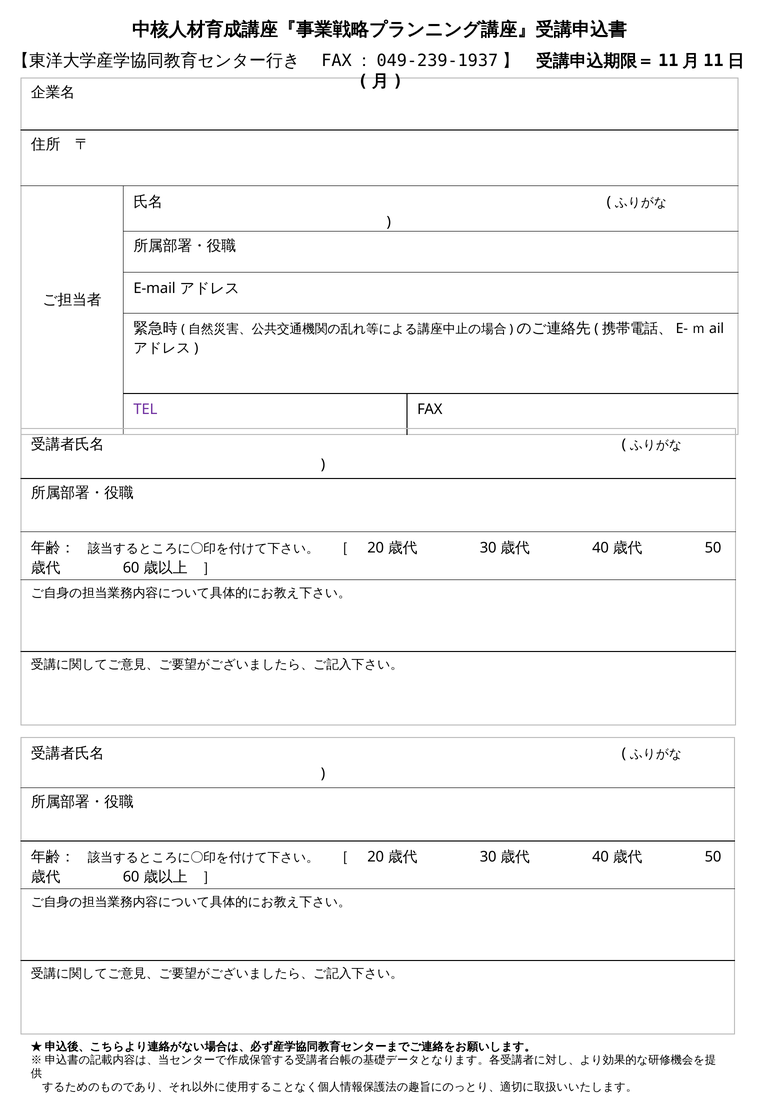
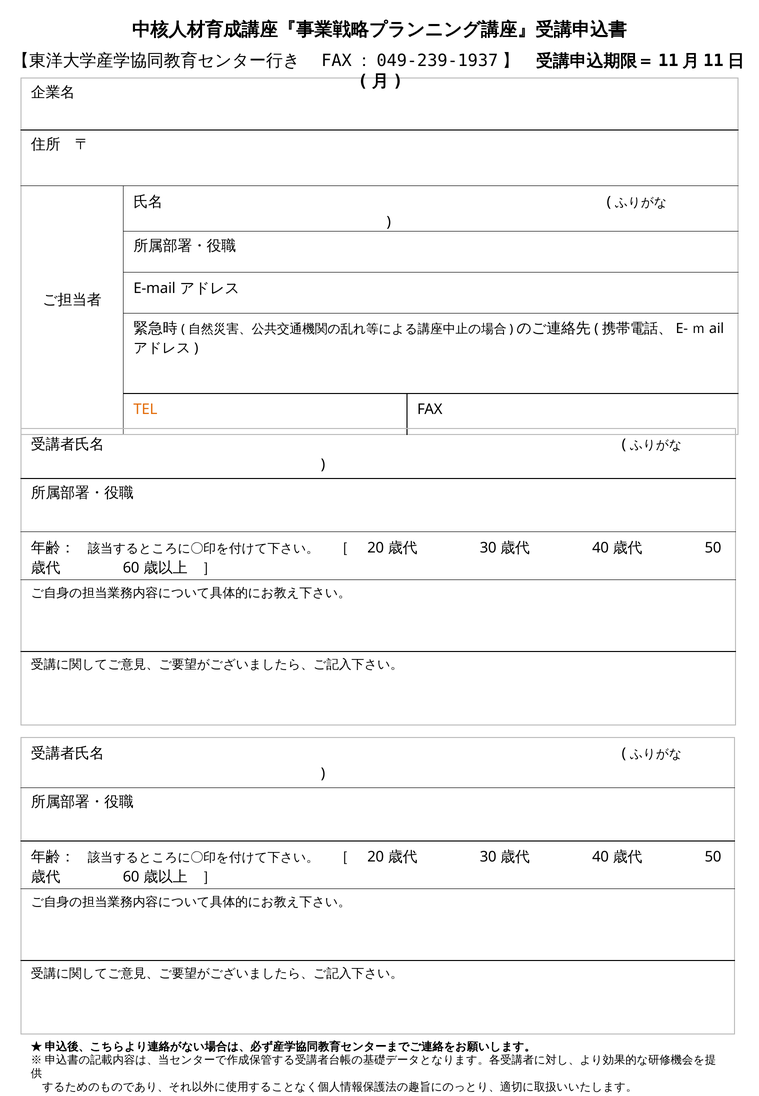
TEL colour: purple -> orange
